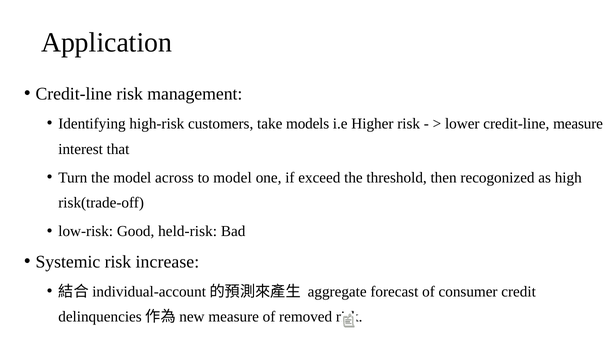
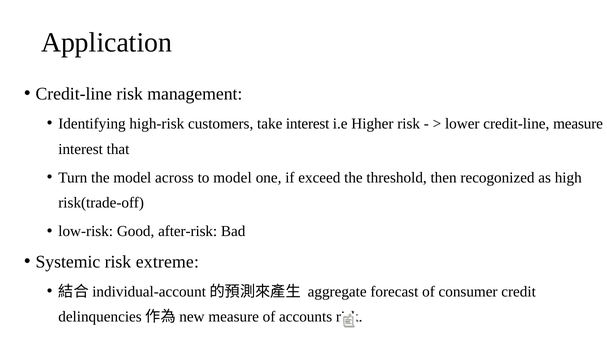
take models: models -> interest
held-risk: held-risk -> after-risk
increase: increase -> extreme
removed: removed -> accounts
